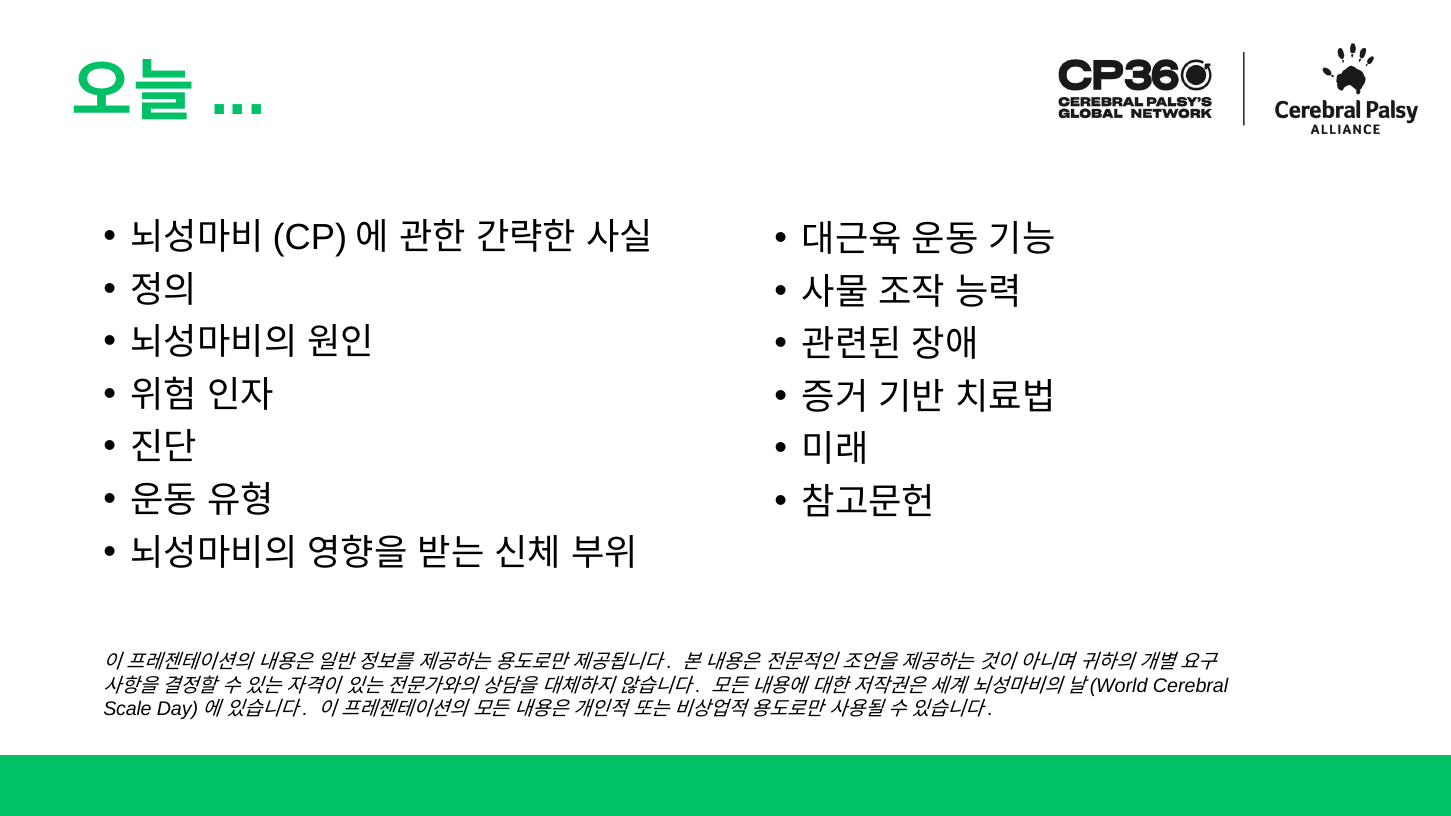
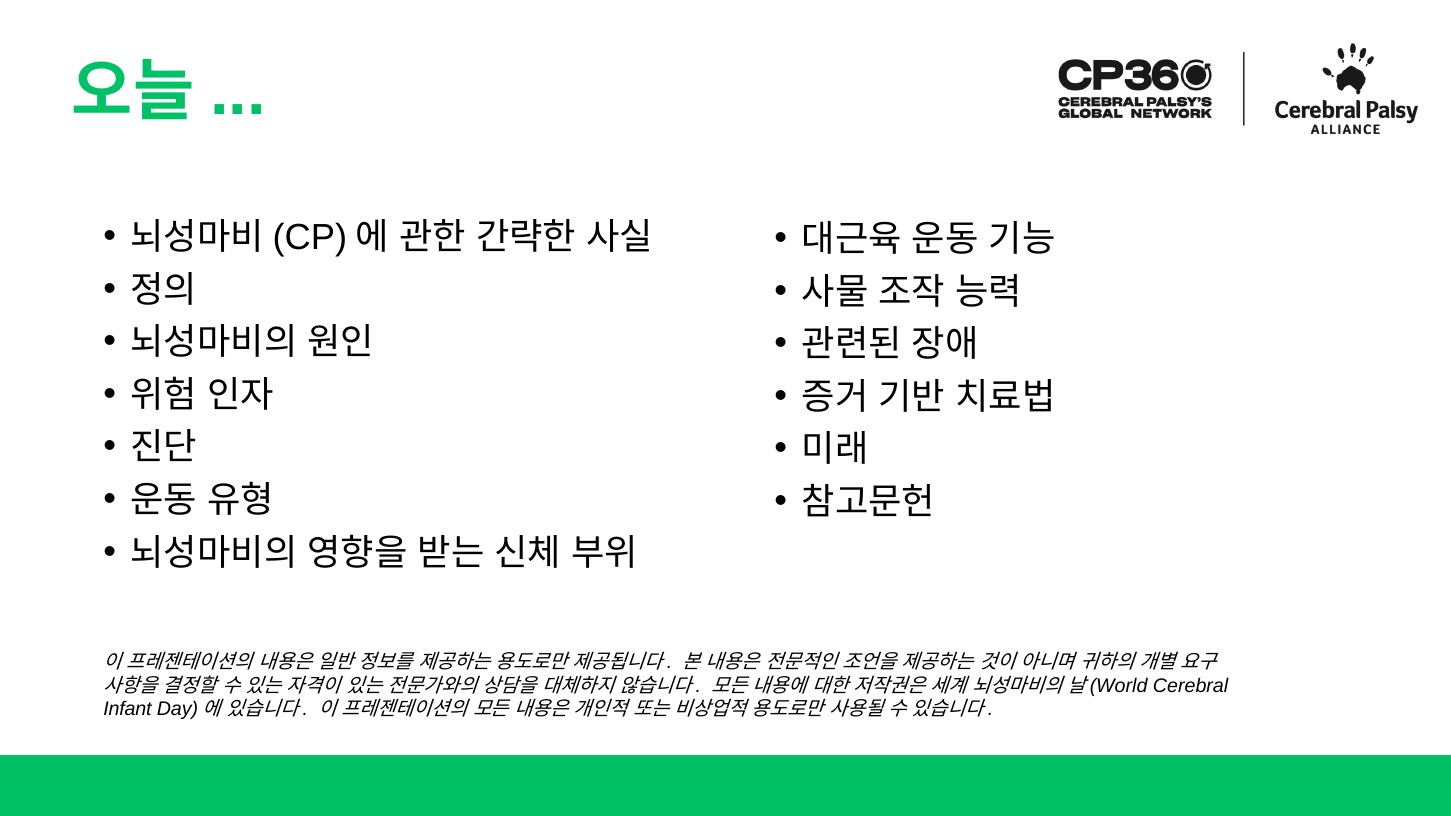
Scale: Scale -> Infant
